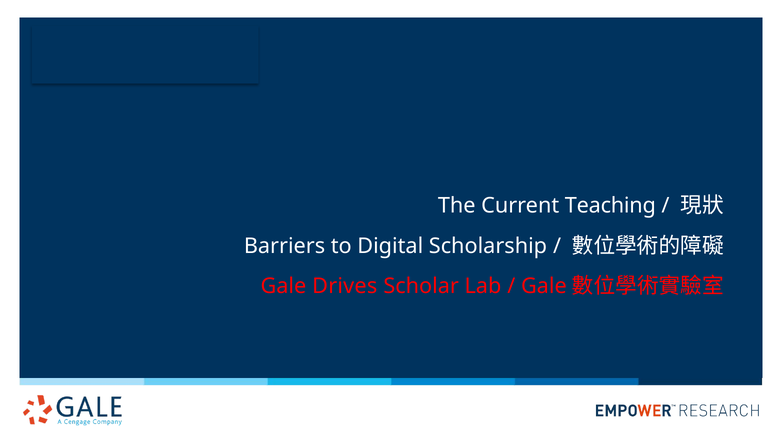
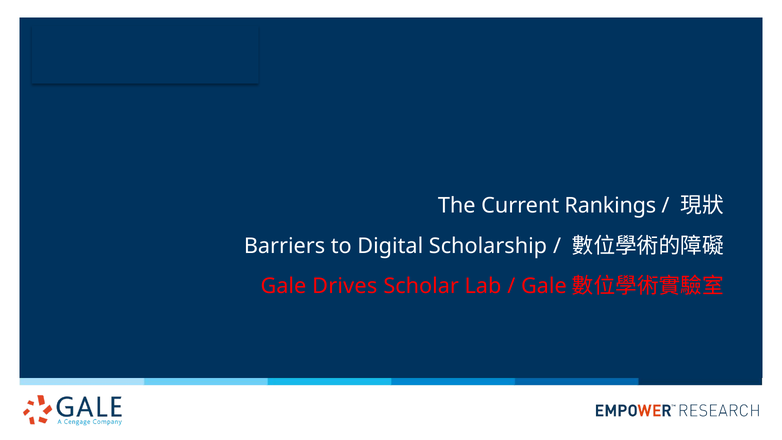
Teaching: Teaching -> Rankings
